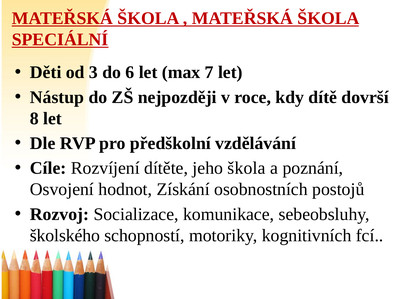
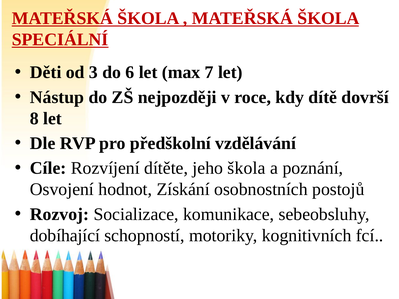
školského: školského -> dobíhající
